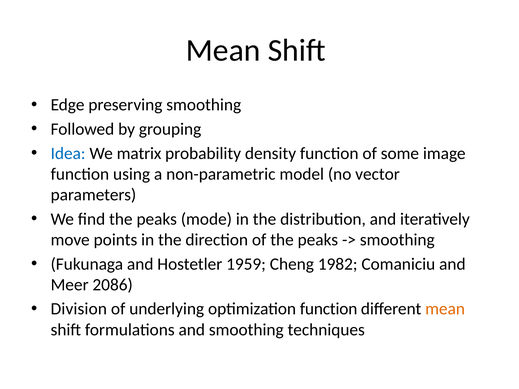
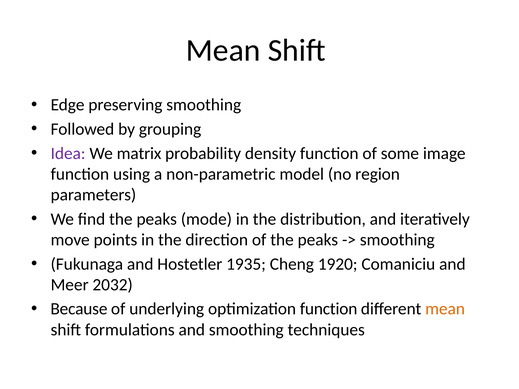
Idea colour: blue -> purple
vector: vector -> region
1959: 1959 -> 1935
1982: 1982 -> 1920
2086: 2086 -> 2032
Division: Division -> Because
